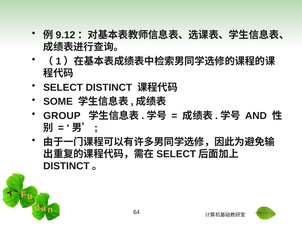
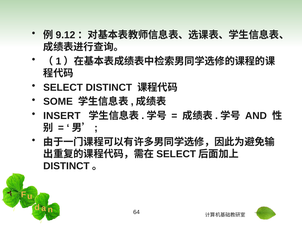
GROUP: GROUP -> INSERT
